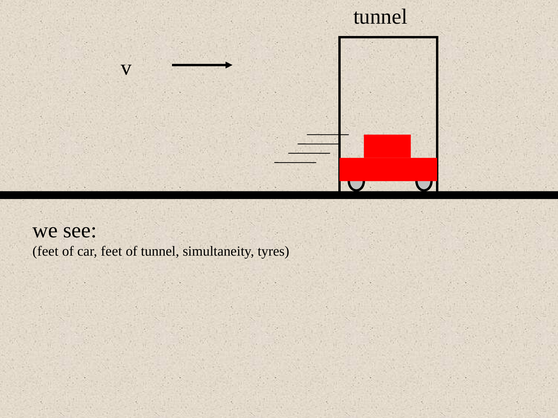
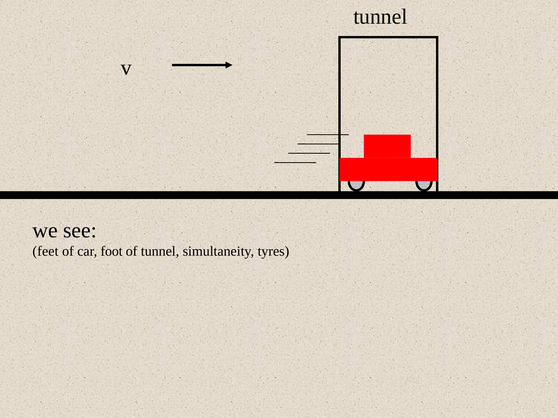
car feet: feet -> foot
